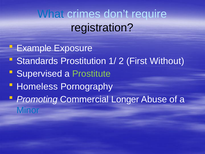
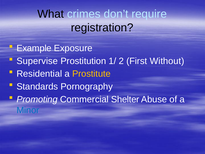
What colour: blue -> black
Standards: Standards -> Supervise
Supervised: Supervised -> Residential
Prostitute colour: light green -> yellow
Homeless: Homeless -> Standards
Longer: Longer -> Shelter
